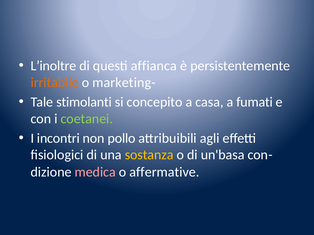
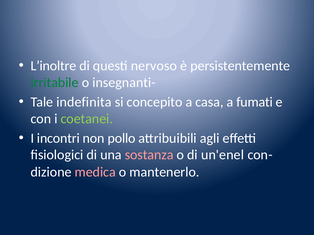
affianca: affianca -> nervoso
irritabile colour: orange -> green
marketing-: marketing- -> insegnanti-
stimolanti: stimolanti -> indefinita
sostanza colour: yellow -> pink
un'basa: un'basa -> un'enel
affermative: affermative -> mantenerlo
